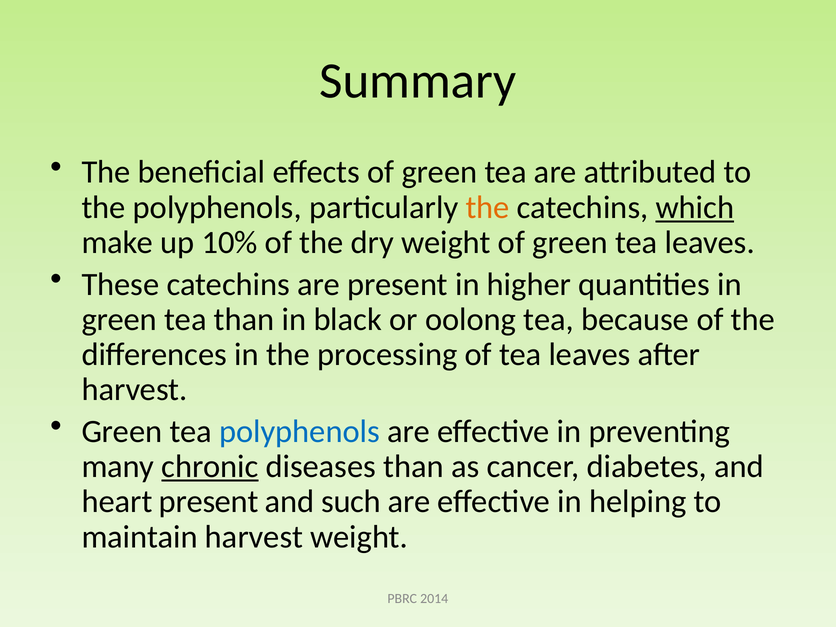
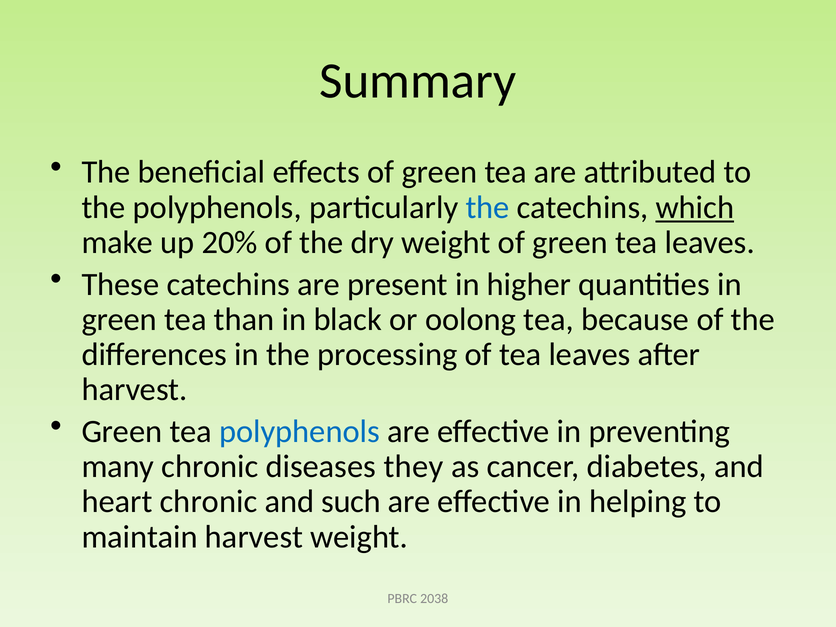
the at (488, 207) colour: orange -> blue
10%: 10% -> 20%
chronic at (210, 467) underline: present -> none
diseases than: than -> they
heart present: present -> chronic
2014: 2014 -> 2038
